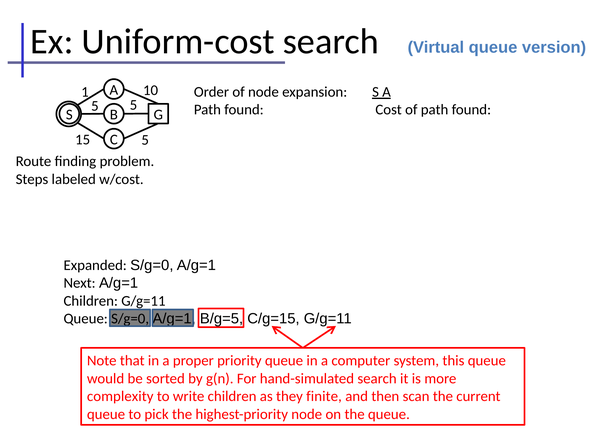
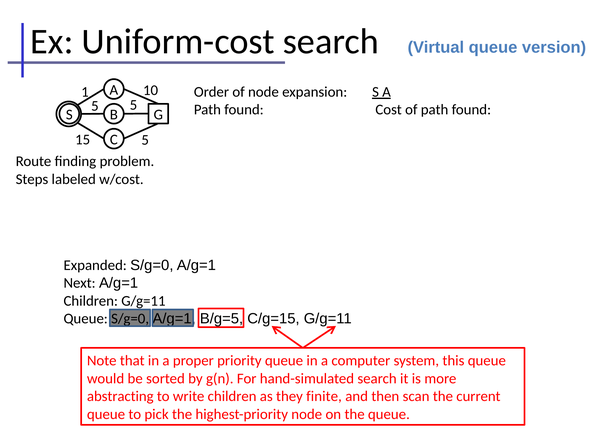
complexity: complexity -> abstracting
